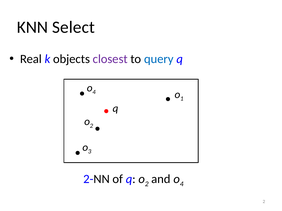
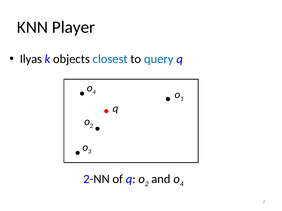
Select: Select -> Player
Real: Real -> Ilyas
closest colour: purple -> blue
